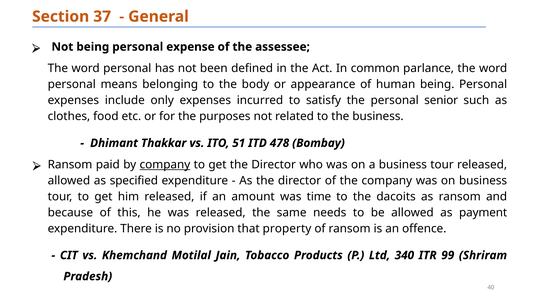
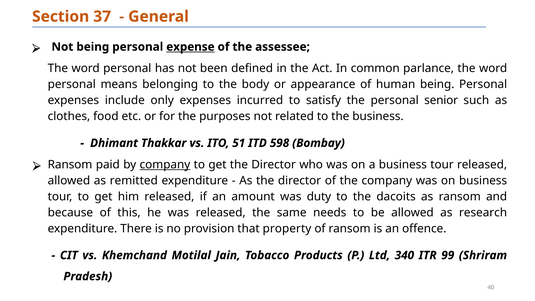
expense underline: none -> present
478: 478 -> 598
specified: specified -> remitted
time: time -> duty
payment: payment -> research
